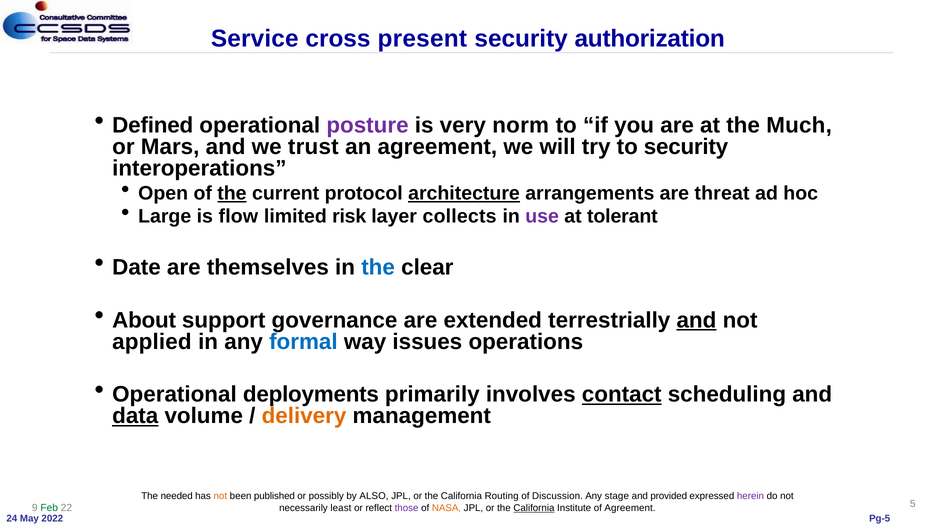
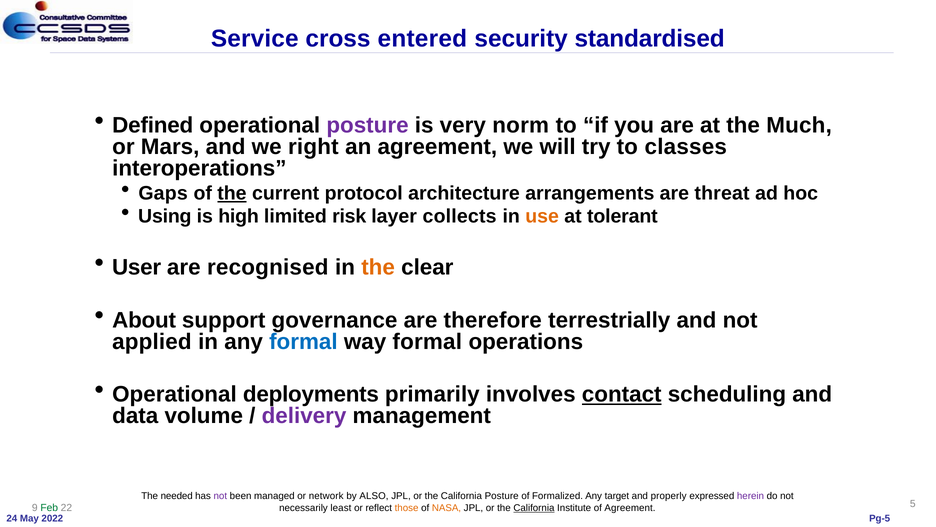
present: present -> entered
authorization: authorization -> standardised
trust: trust -> right
to security: security -> classes
Open: Open -> Gaps
architecture underline: present -> none
Large: Large -> Using
flow: flow -> high
use colour: purple -> orange
Date: Date -> User
themselves: themselves -> recognised
the at (378, 267) colour: blue -> orange
extended: extended -> therefore
and at (696, 320) underline: present -> none
way issues: issues -> formal
data underline: present -> none
delivery colour: orange -> purple
not at (220, 496) colour: orange -> purple
published: published -> managed
possibly: possibly -> network
California Routing: Routing -> Posture
Discussion: Discussion -> Formalized
stage: stage -> target
provided: provided -> properly
those colour: purple -> orange
